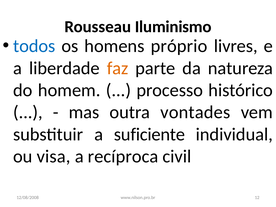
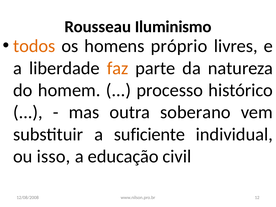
todos colour: blue -> orange
vontades: vontades -> soberano
visa: visa -> isso
recíproca: recíproca -> educação
